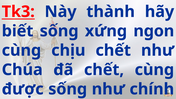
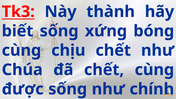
ngon: ngon -> bóng
